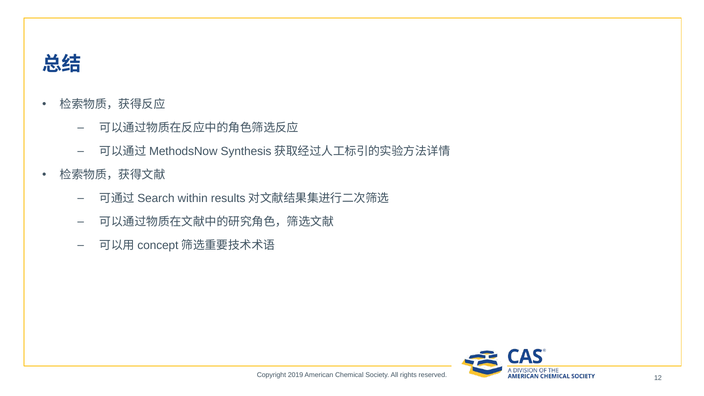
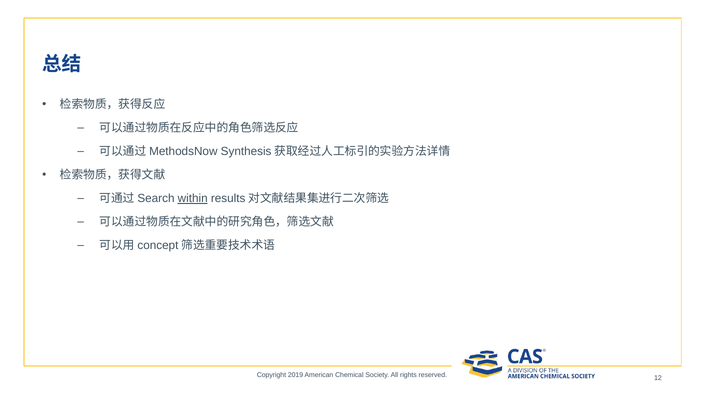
within underline: none -> present
